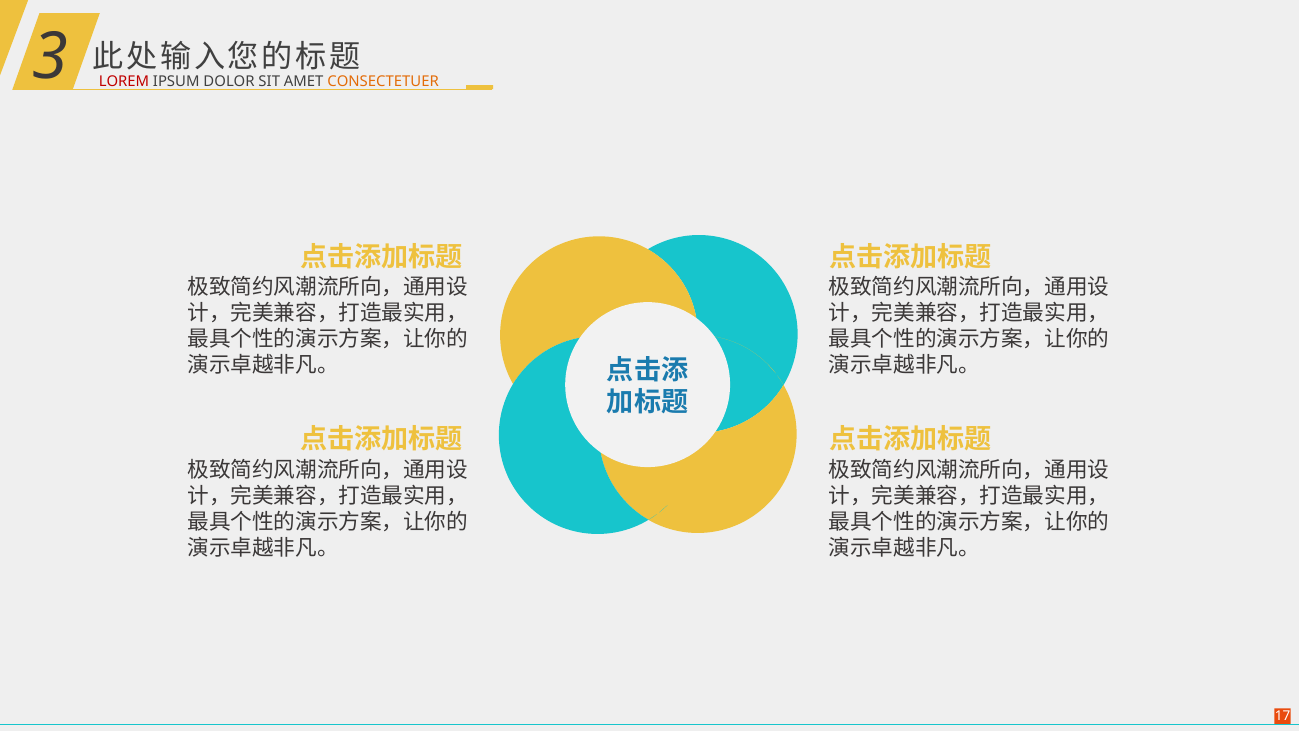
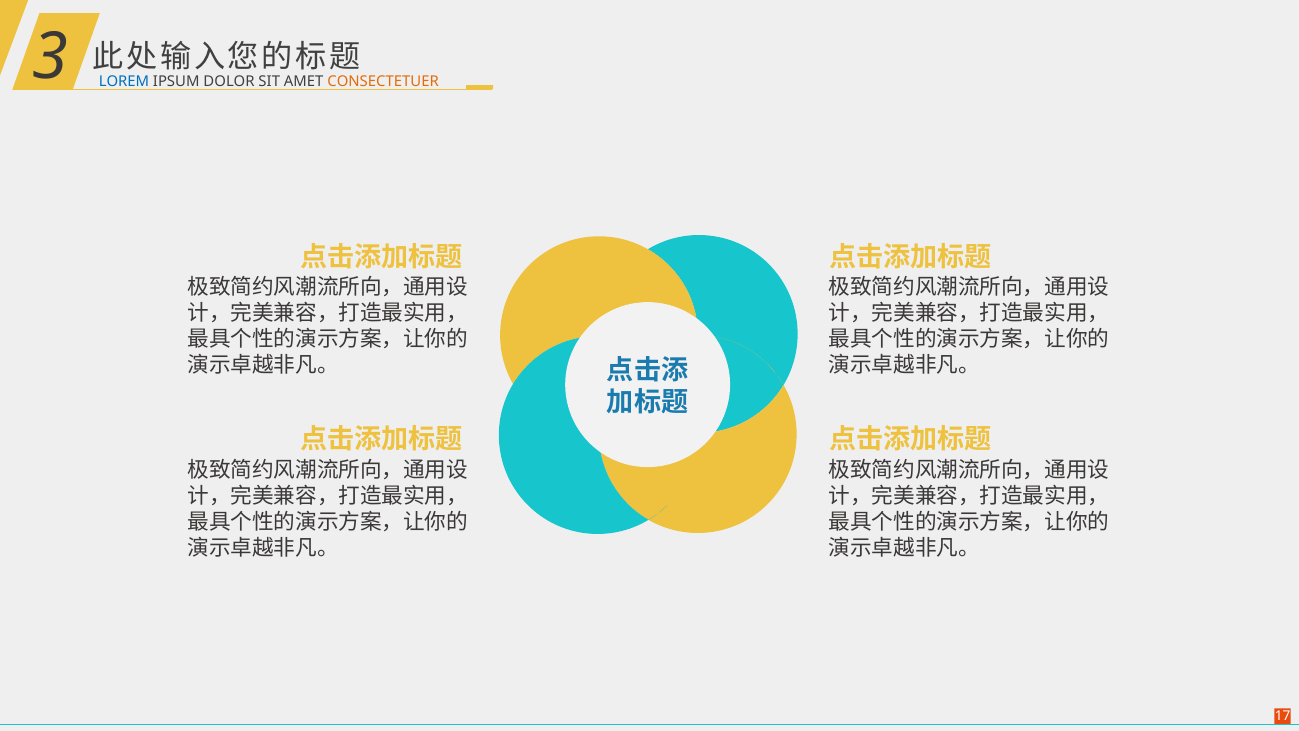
LOREM colour: red -> blue
